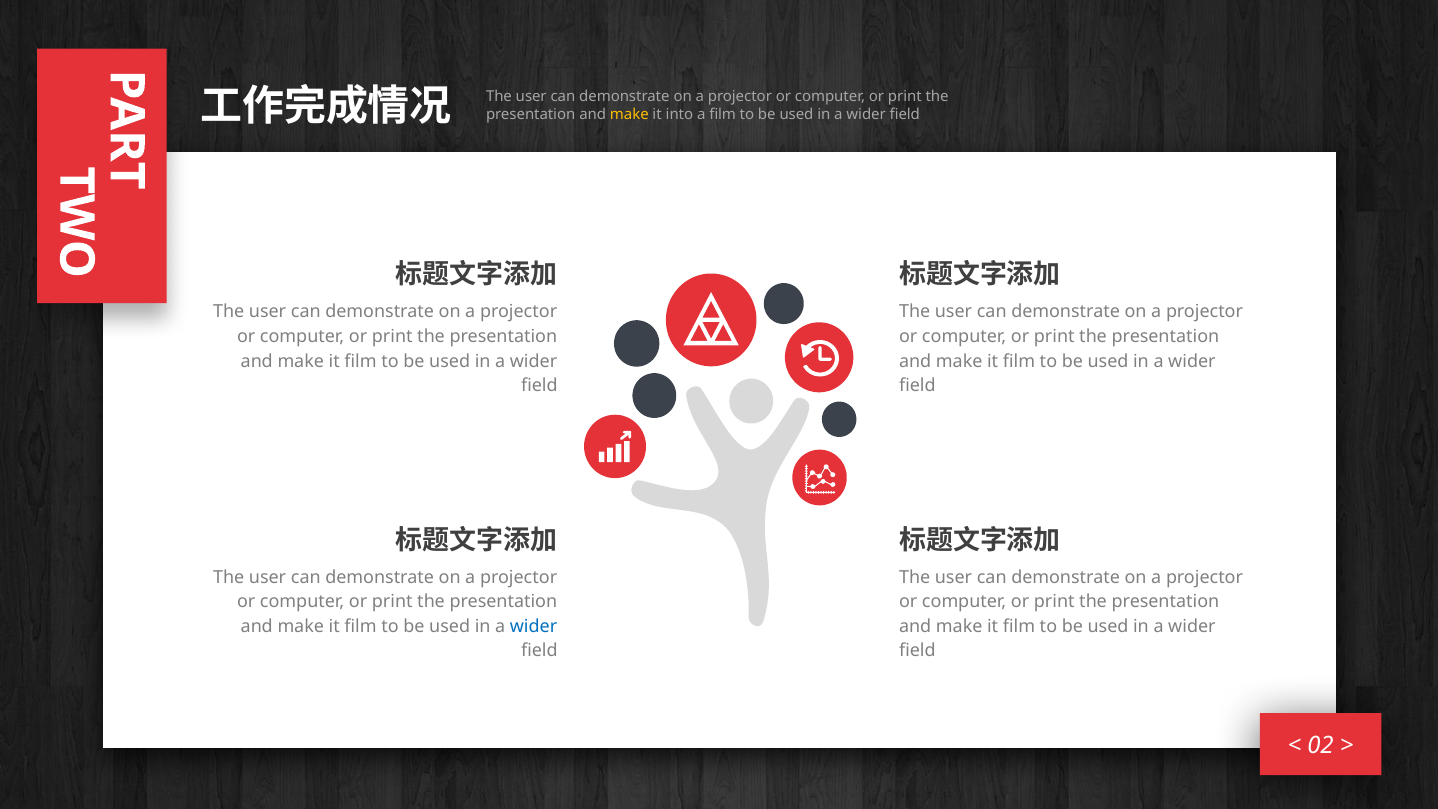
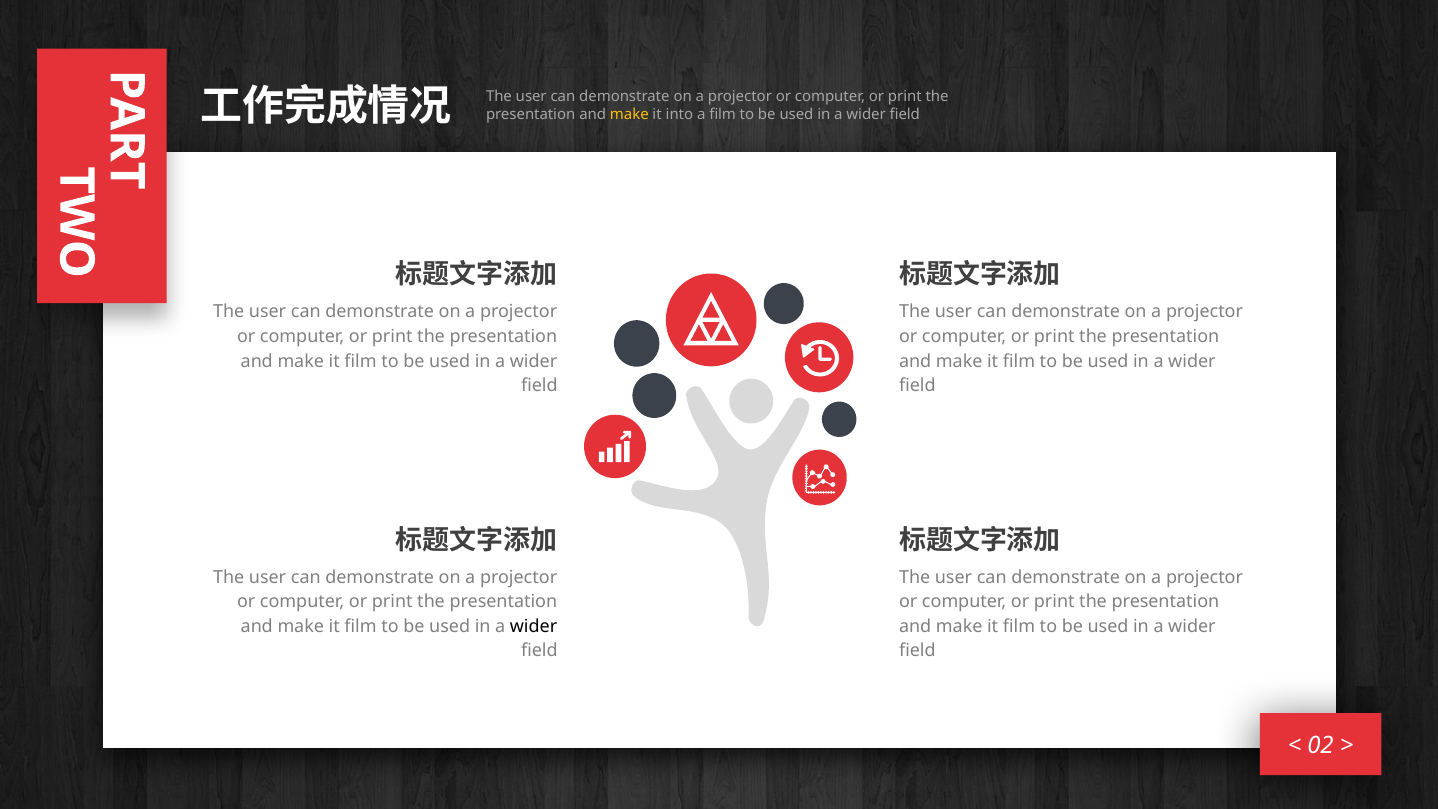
wider at (534, 626) colour: blue -> black
